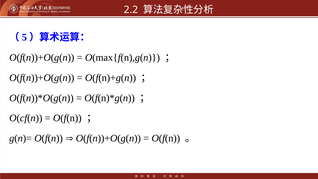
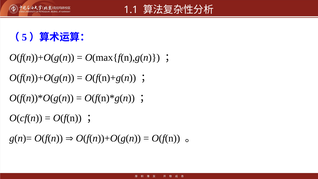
2.2: 2.2 -> 1.1
